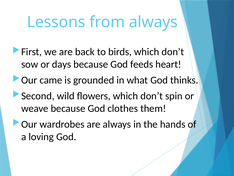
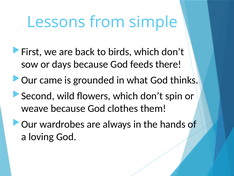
from always: always -> simple
heart: heart -> there
